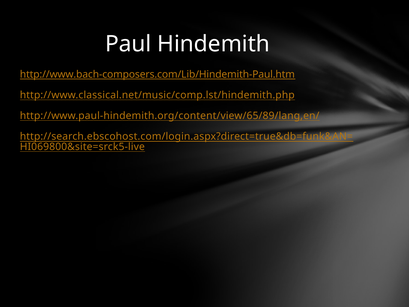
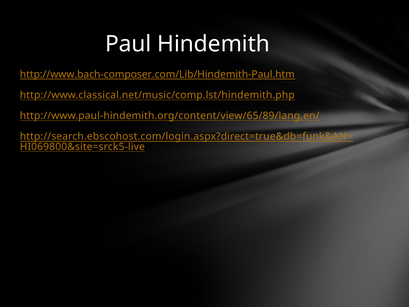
http://www.bach-composers.com/Lib/Hindemith-Paul.htm: http://www.bach-composers.com/Lib/Hindemith-Paul.htm -> http://www.bach-composer.com/Lib/Hindemith-Paul.htm
